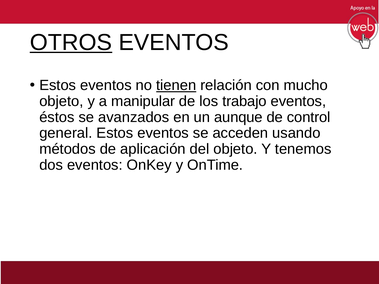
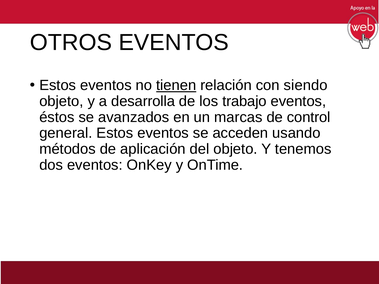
OTROS underline: present -> none
mucho: mucho -> siendo
manipular: manipular -> desarrolla
aunque: aunque -> marcas
